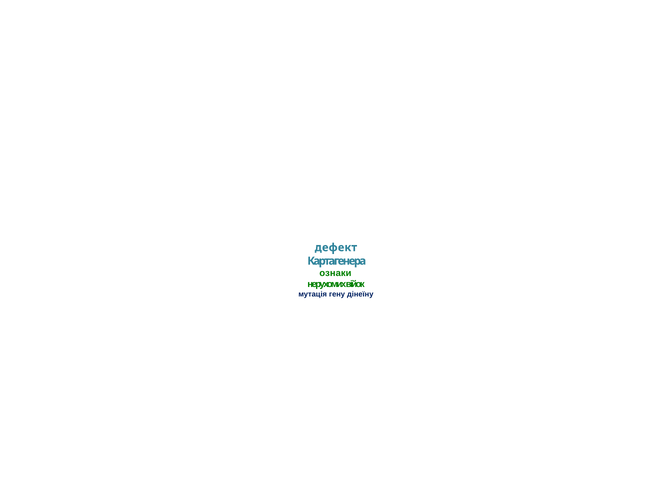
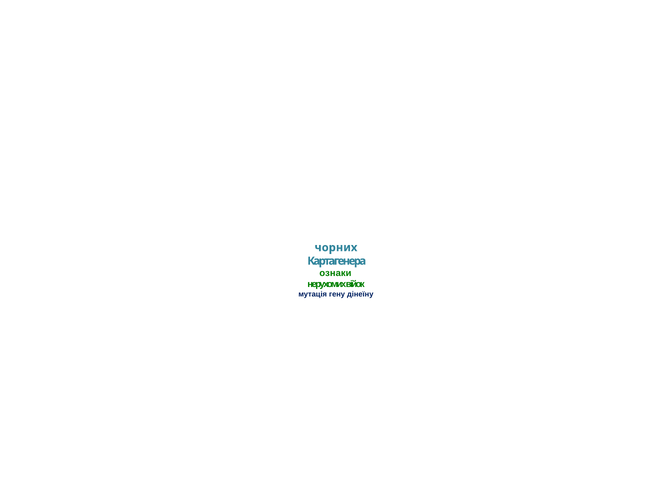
дефект: дефект -> чорних
